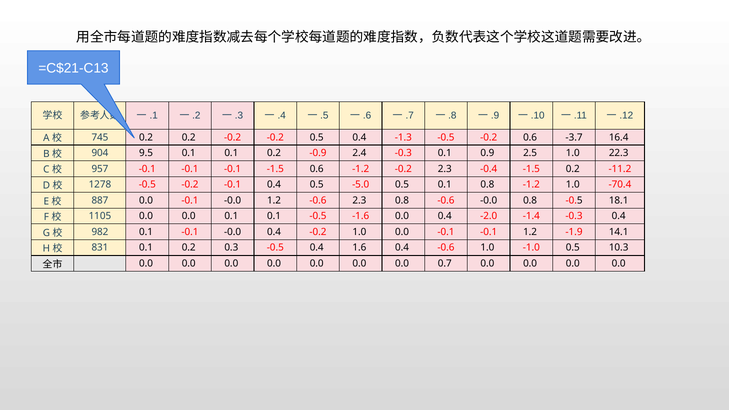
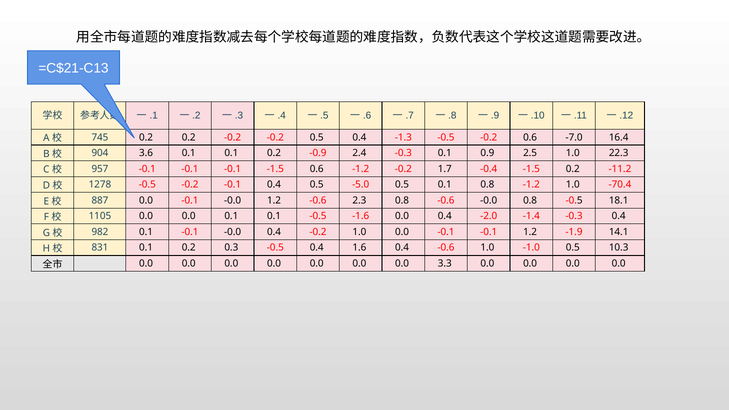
-3.7: -3.7 -> -7.0
9.5: 9.5 -> 3.6
-0.2 2.3: 2.3 -> 1.7
0.7: 0.7 -> 3.3
